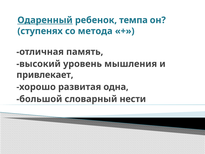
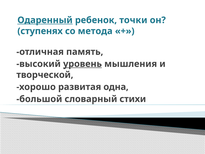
темпа: темпа -> точки
уровень underline: none -> present
привлекает: привлекает -> творческой
нести: нести -> стихи
